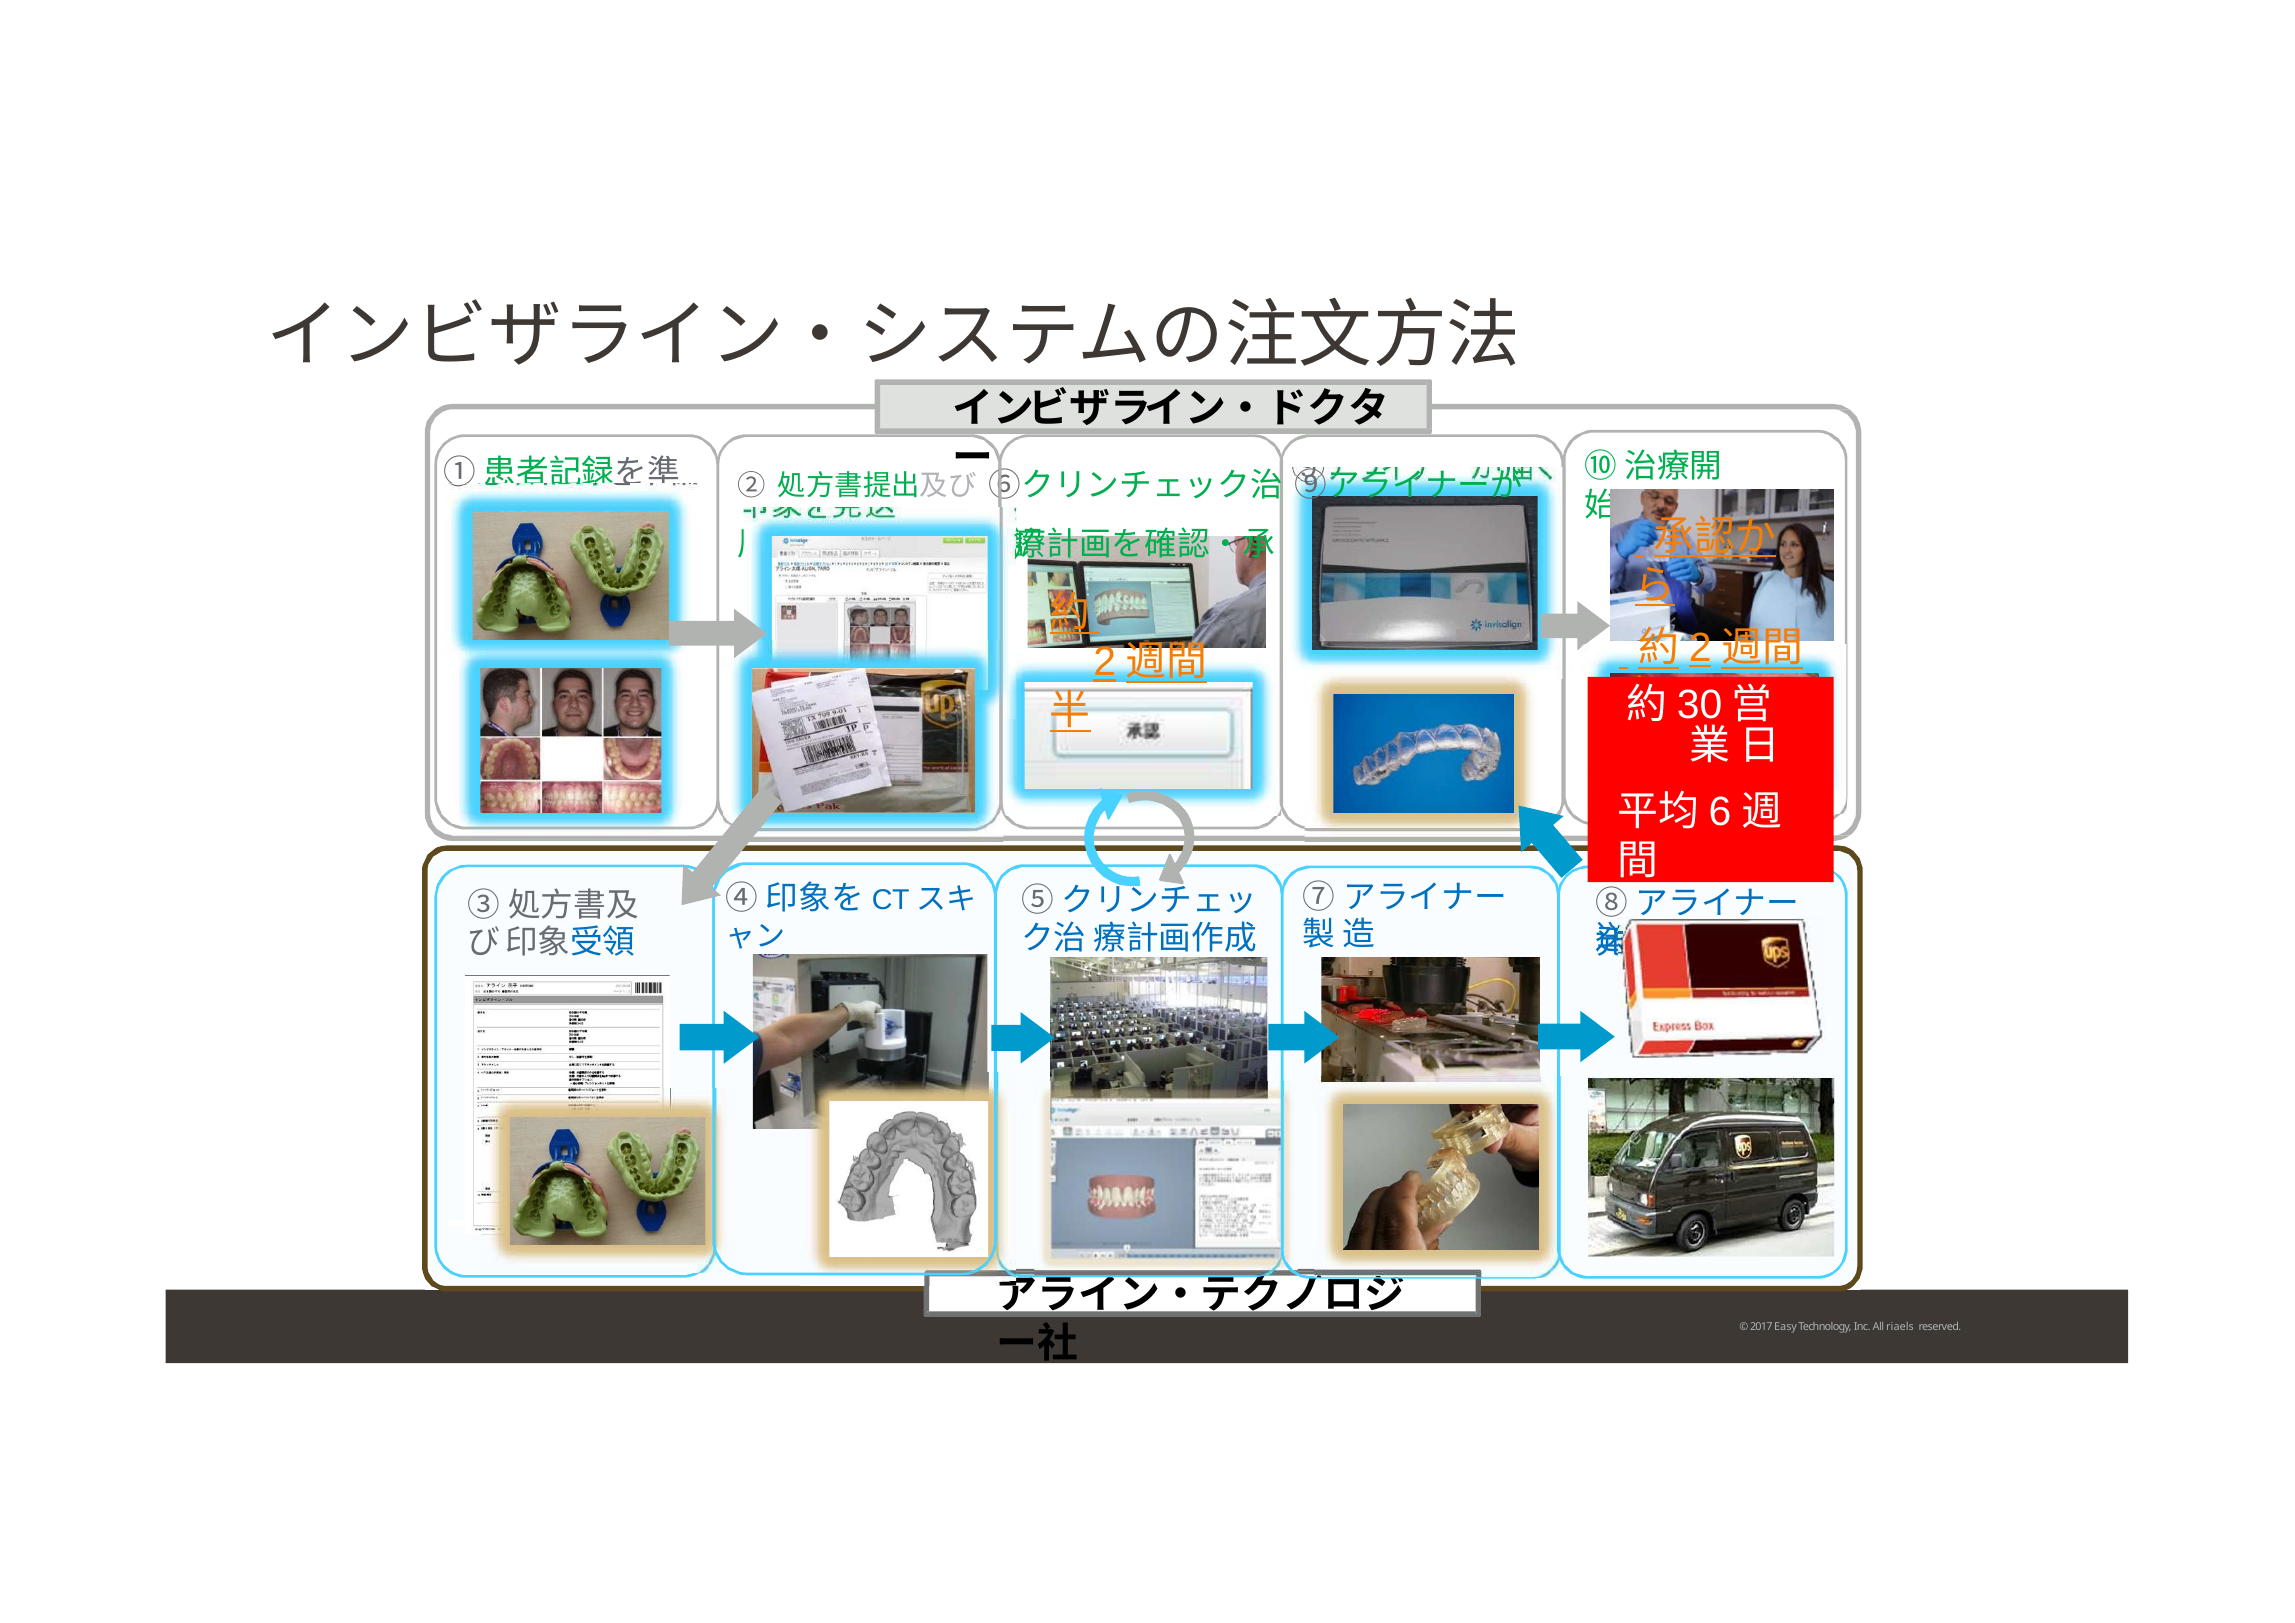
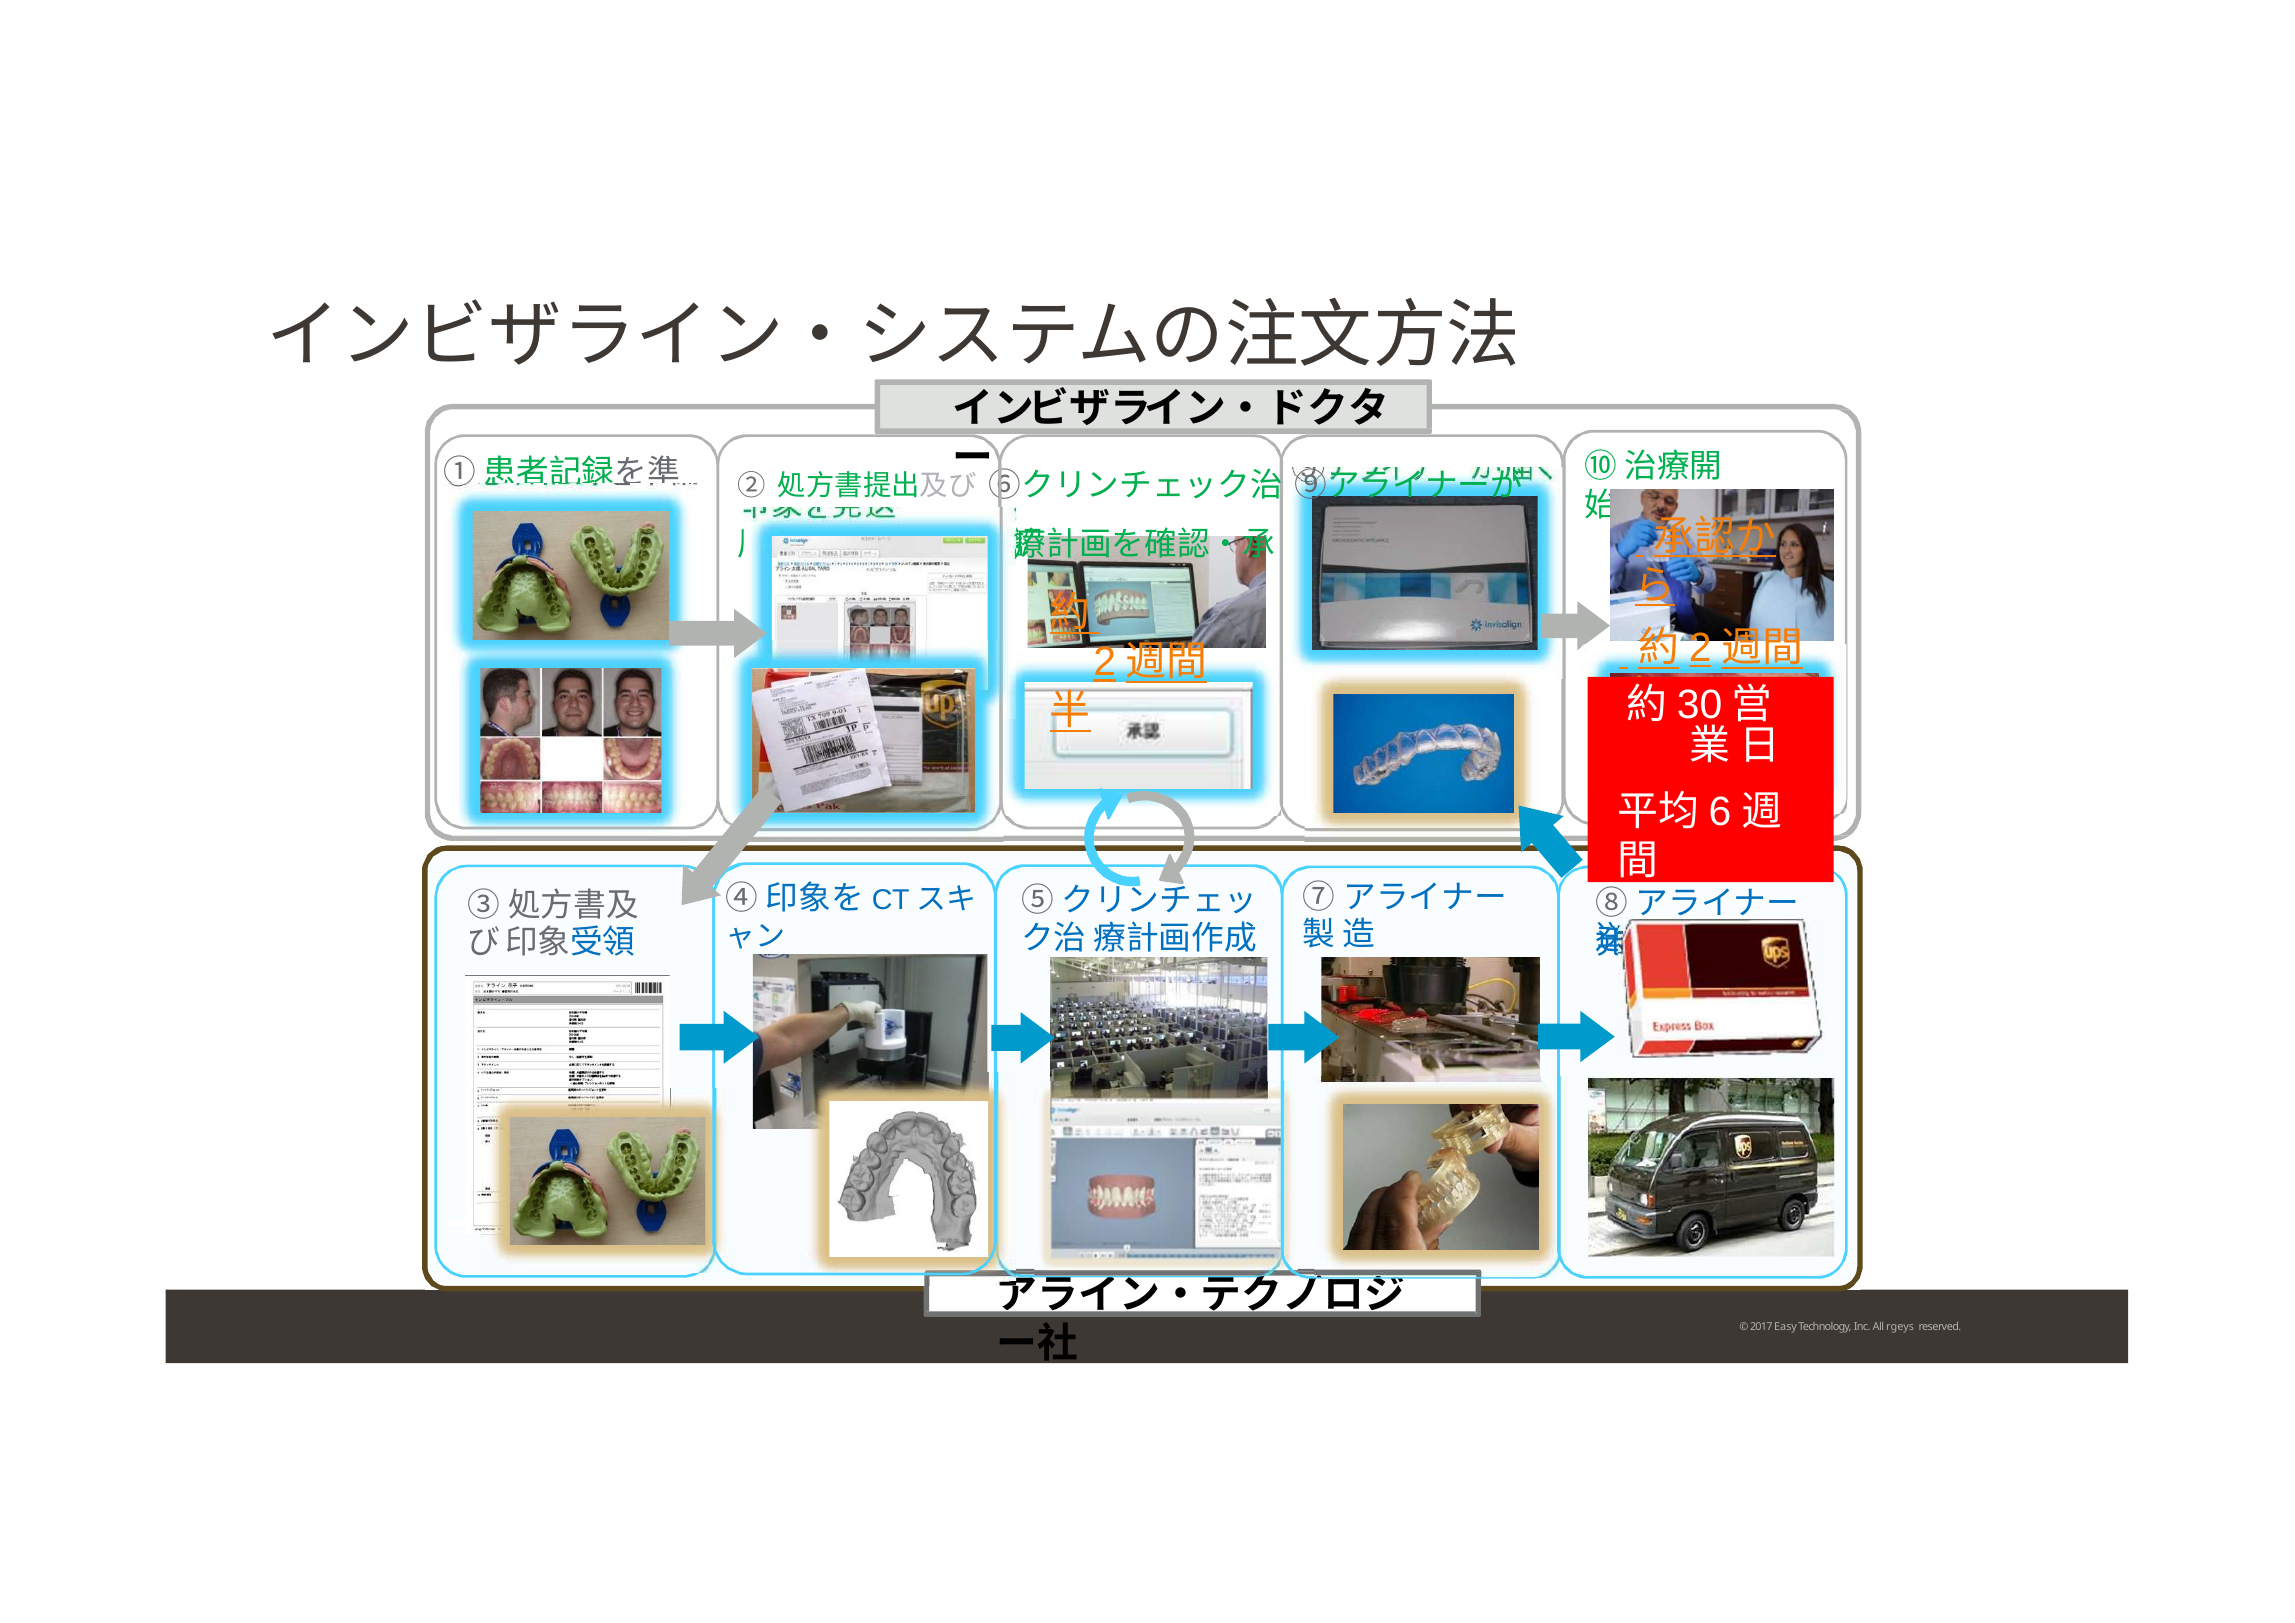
riaels: riaels -> rgeys
